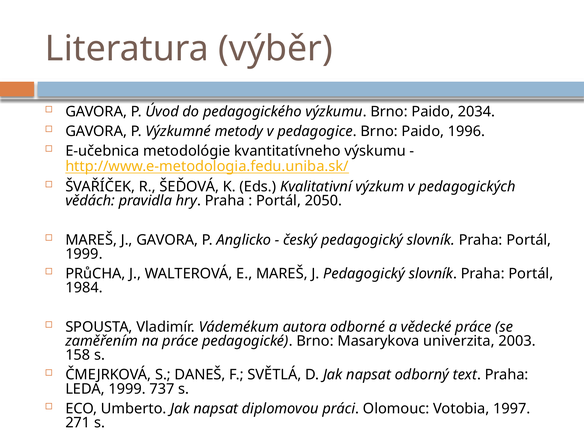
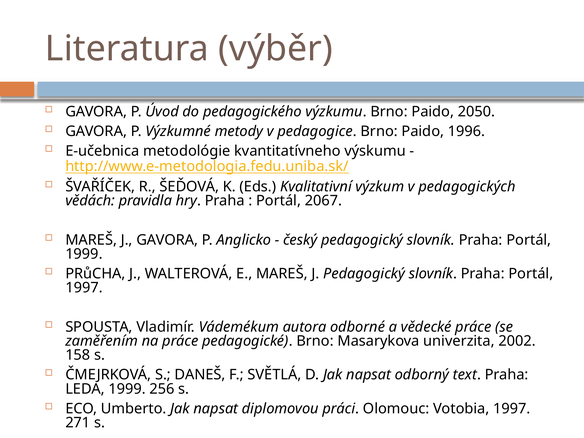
2034: 2034 -> 2050
2050: 2050 -> 2067
1984 at (84, 288): 1984 -> 1997
2003: 2003 -> 2002
737: 737 -> 256
